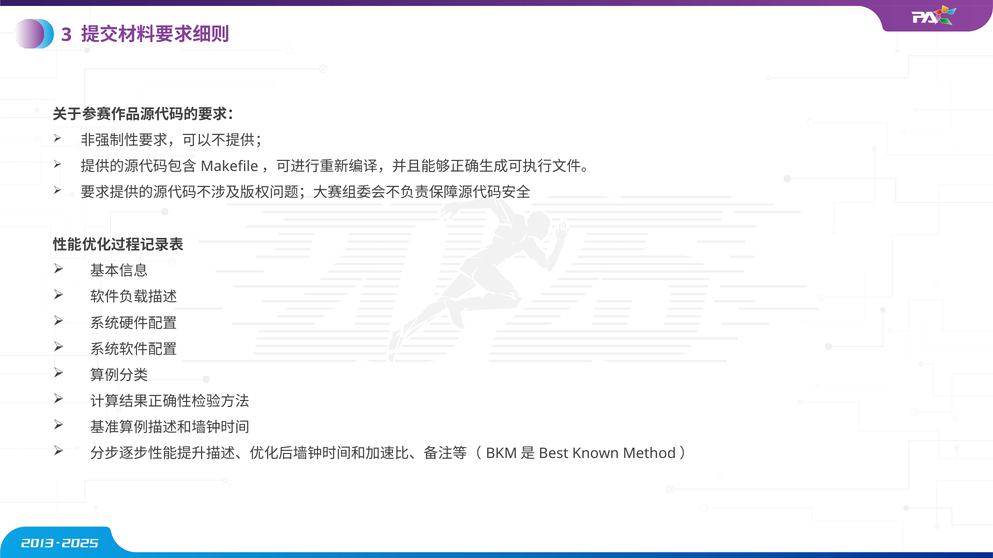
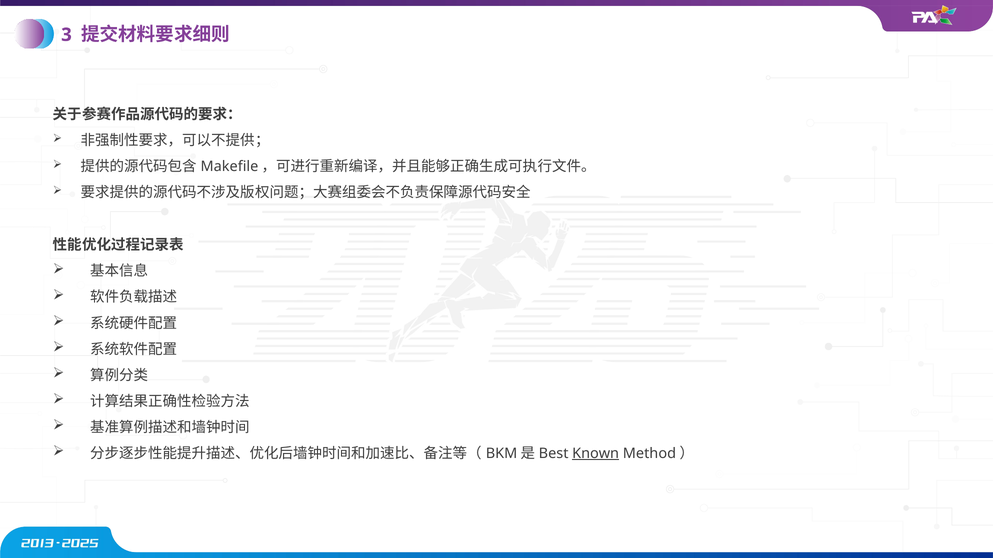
Known underline: none -> present
